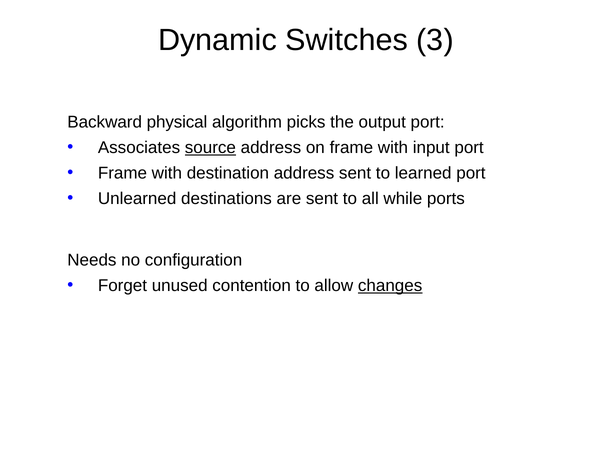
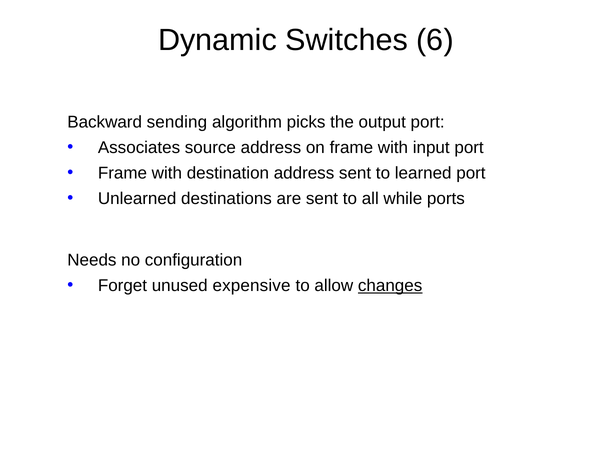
3: 3 -> 6
physical: physical -> sending
source underline: present -> none
contention: contention -> expensive
